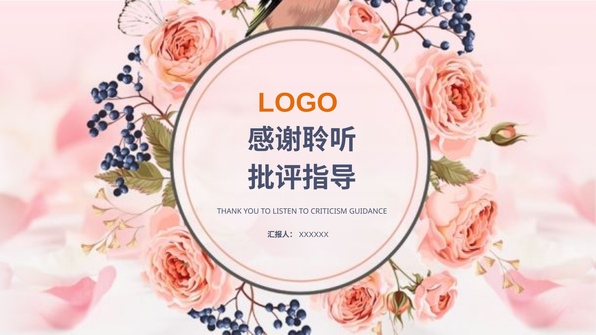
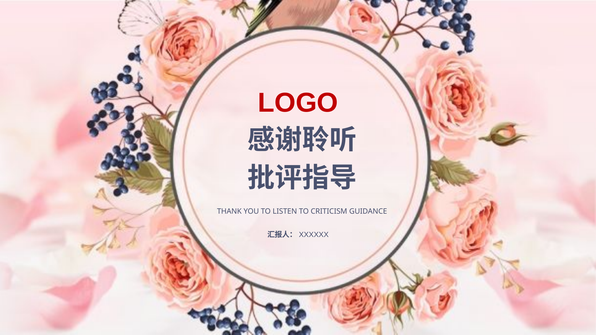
LOGO colour: orange -> red
